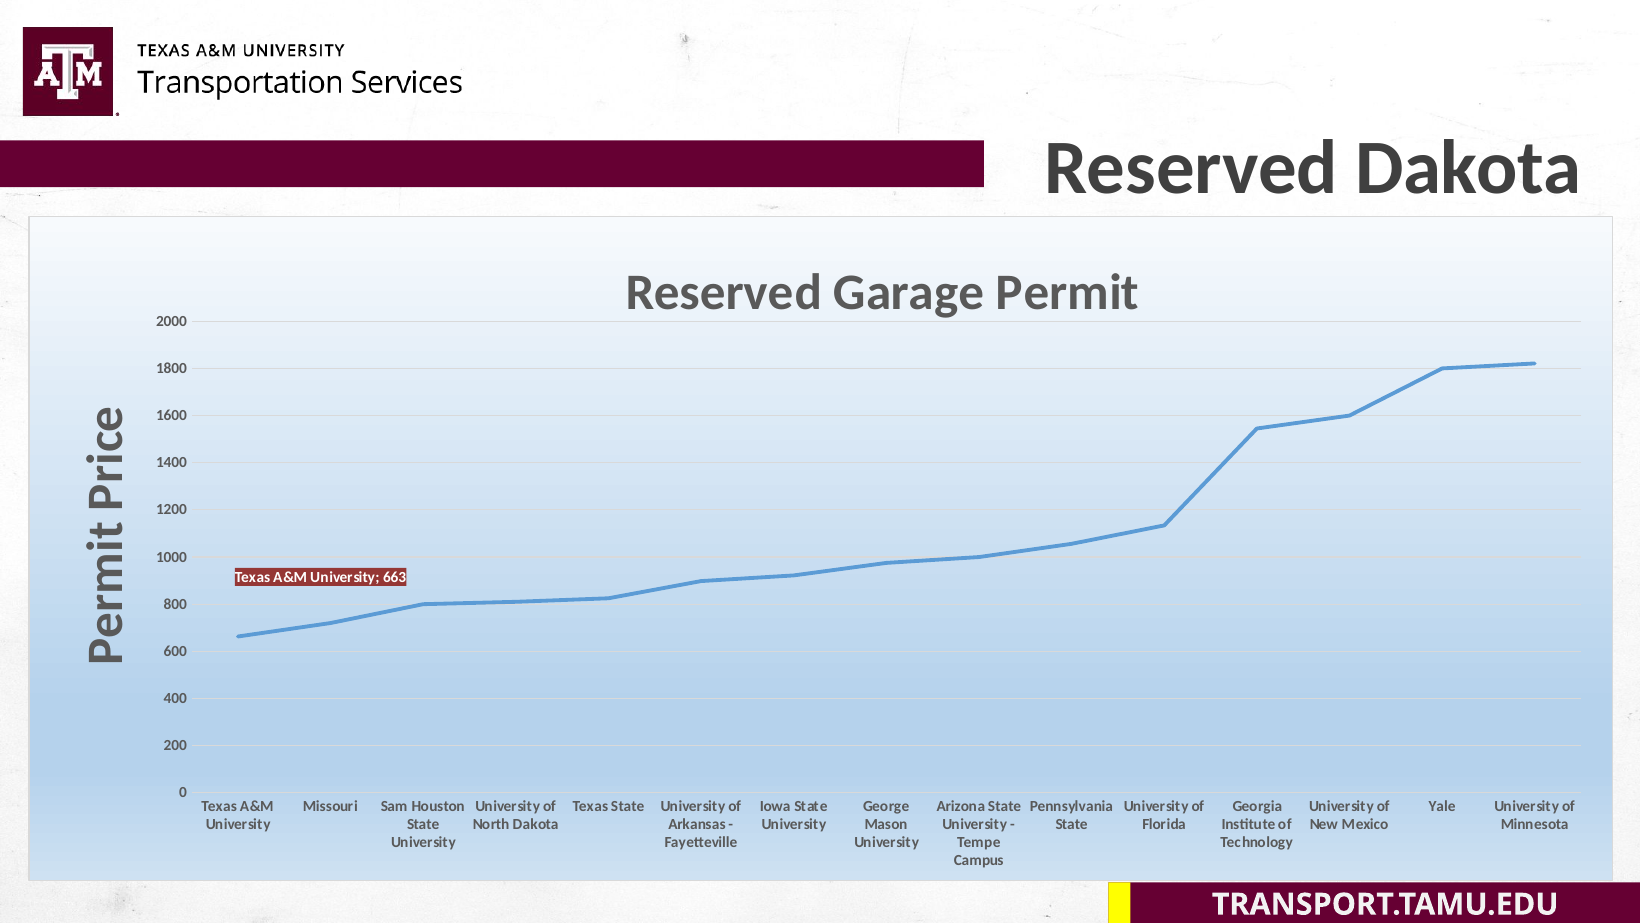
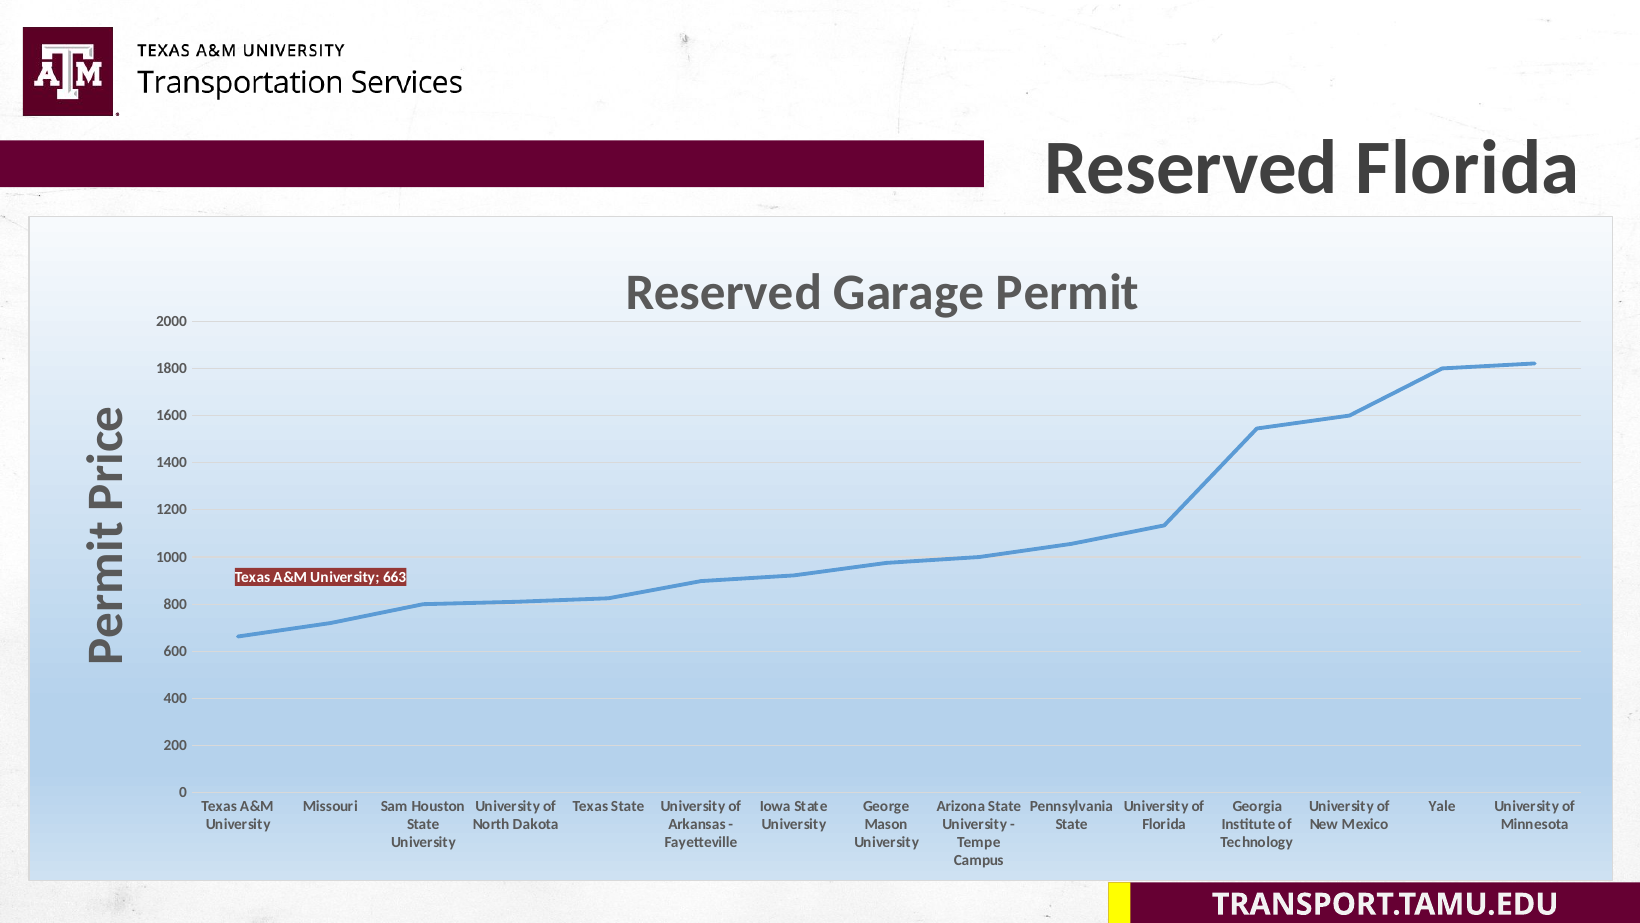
Reserved Dakota: Dakota -> Florida
